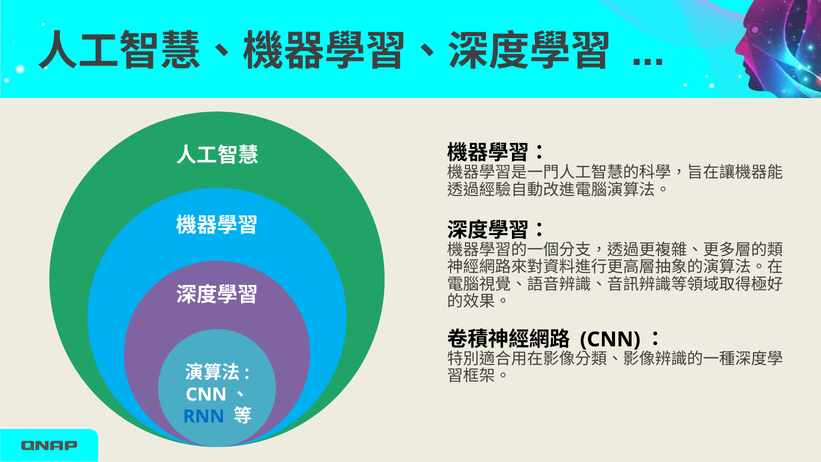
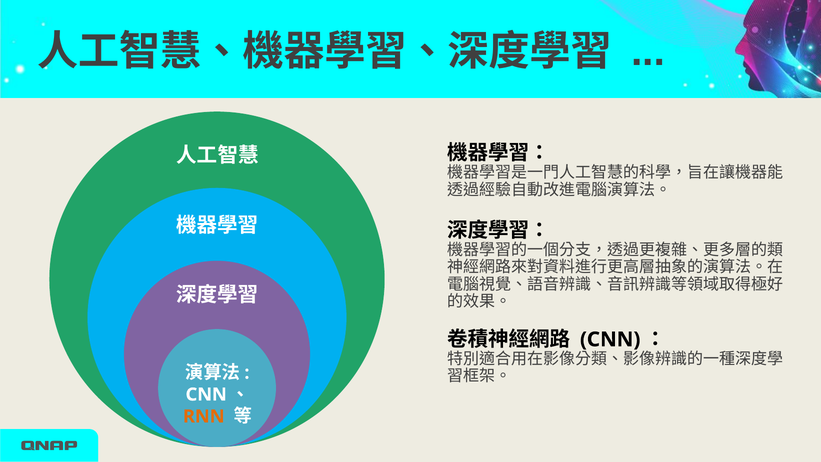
RNN colour: blue -> orange
